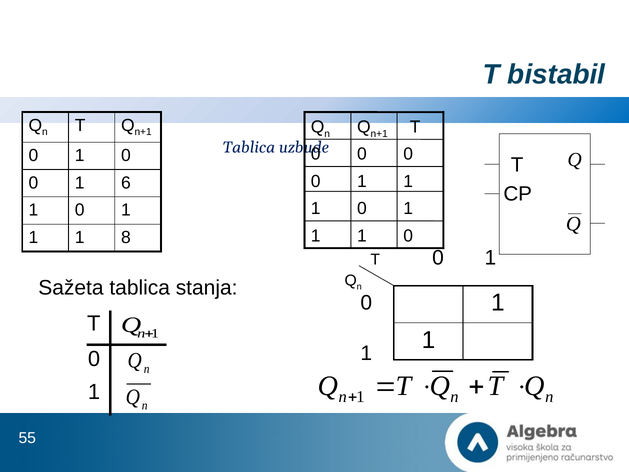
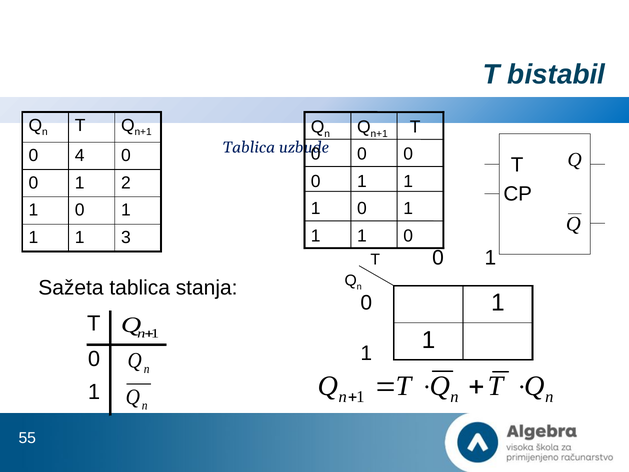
1 at (80, 155): 1 -> 4
6: 6 -> 2
8: 8 -> 3
